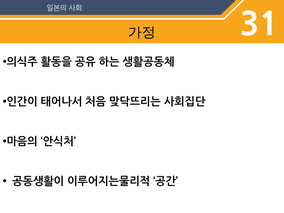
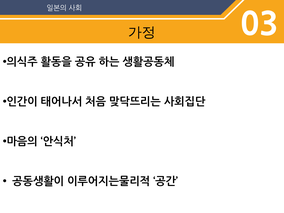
31: 31 -> 03
